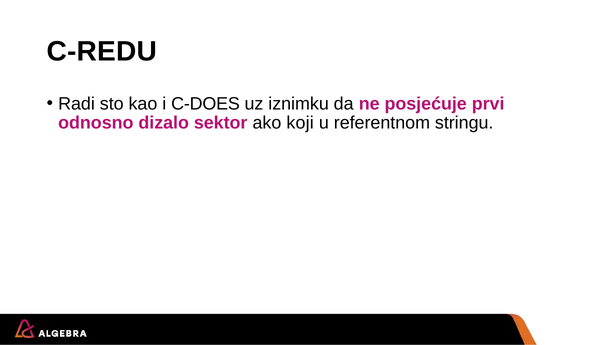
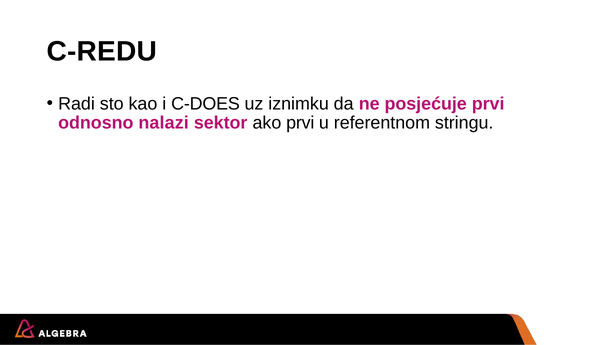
dizalo: dizalo -> nalazi
ako koji: koji -> prvi
